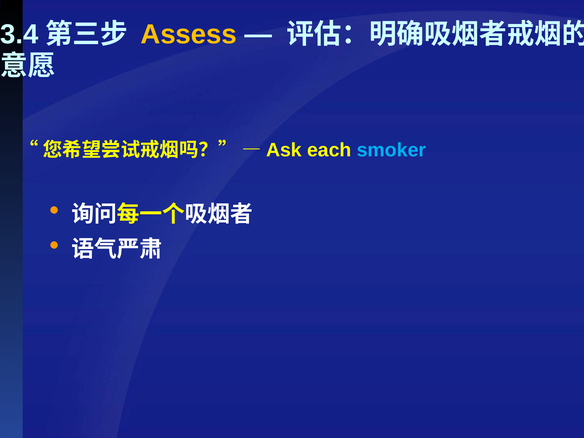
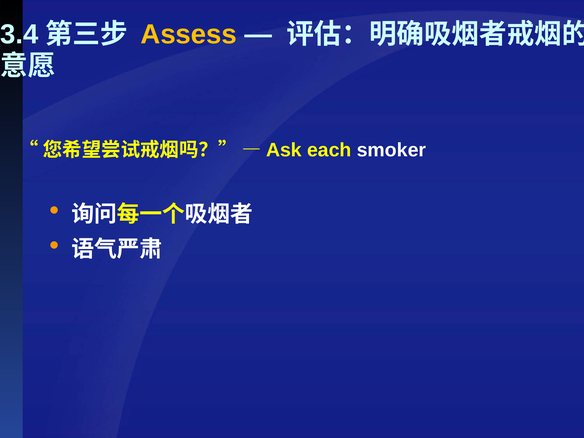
smoker colour: light blue -> white
